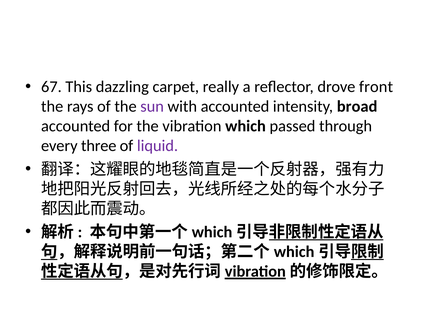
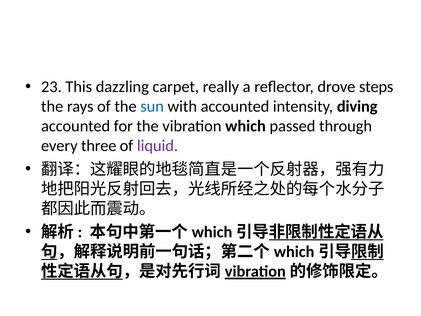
67: 67 -> 23
front: front -> steps
sun colour: purple -> blue
broad: broad -> diving
